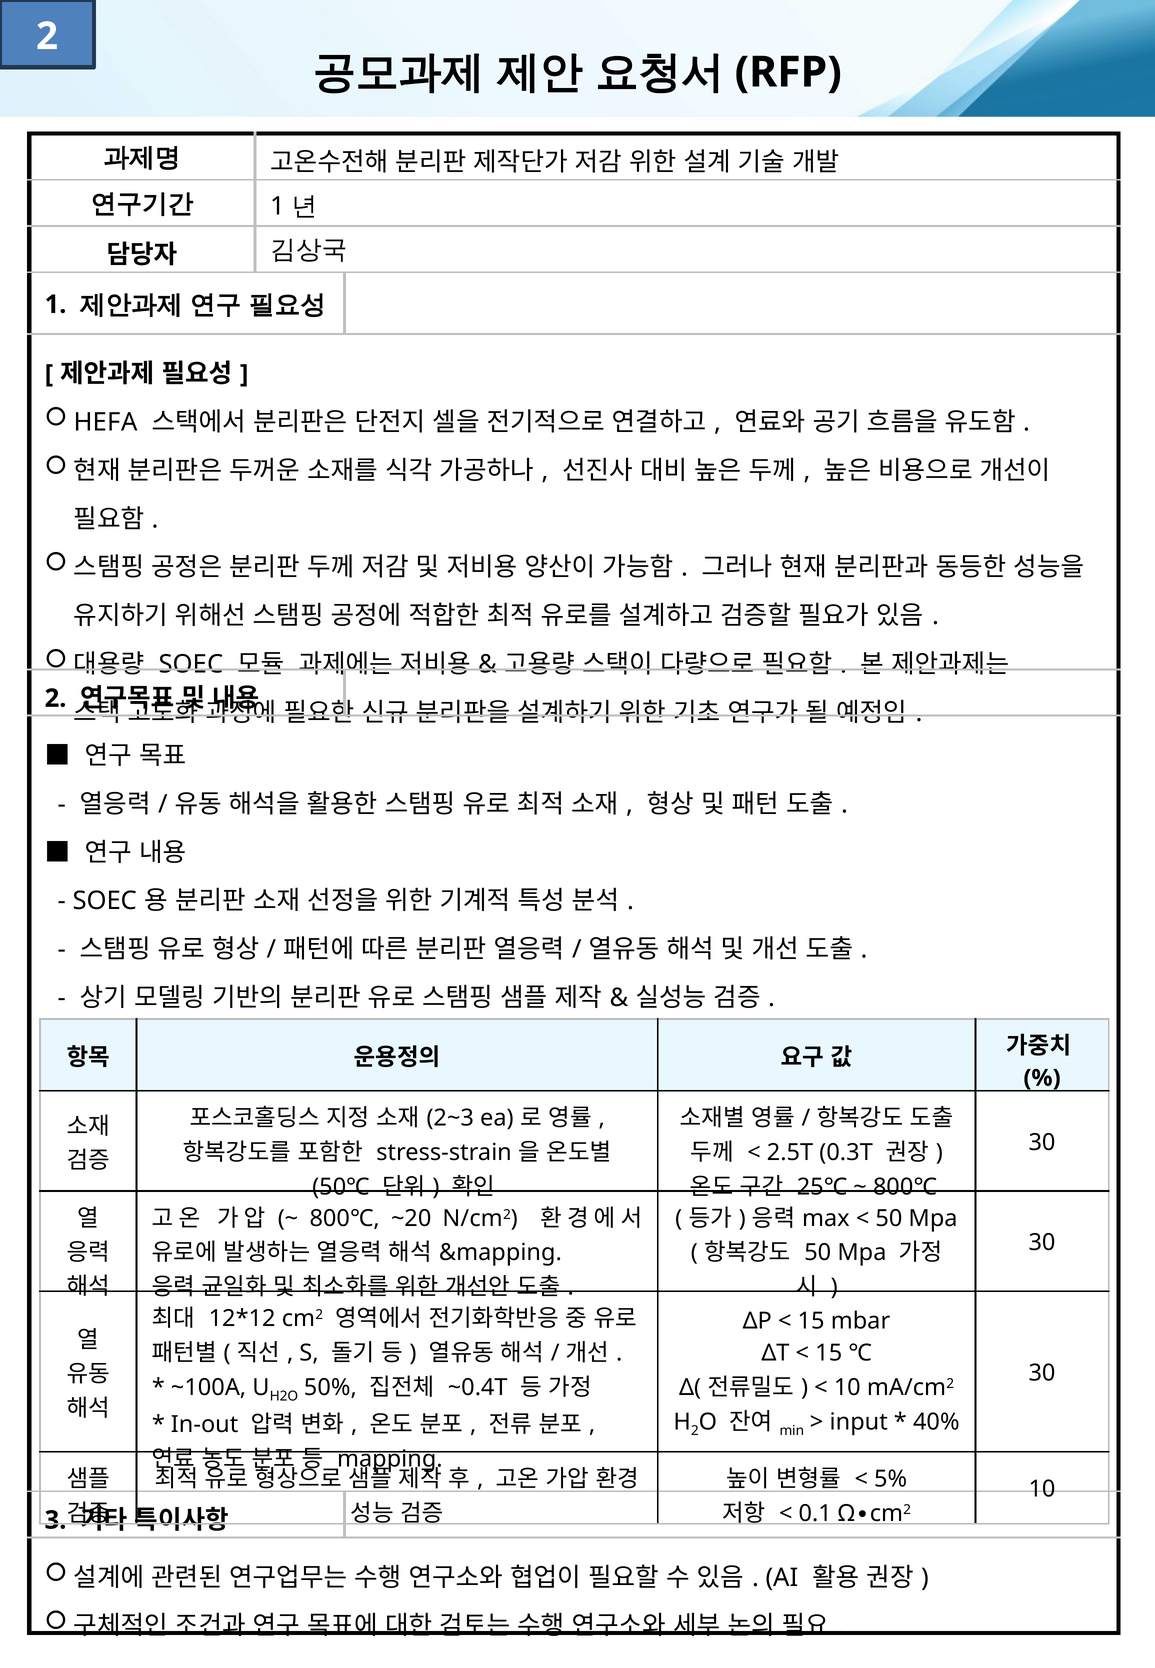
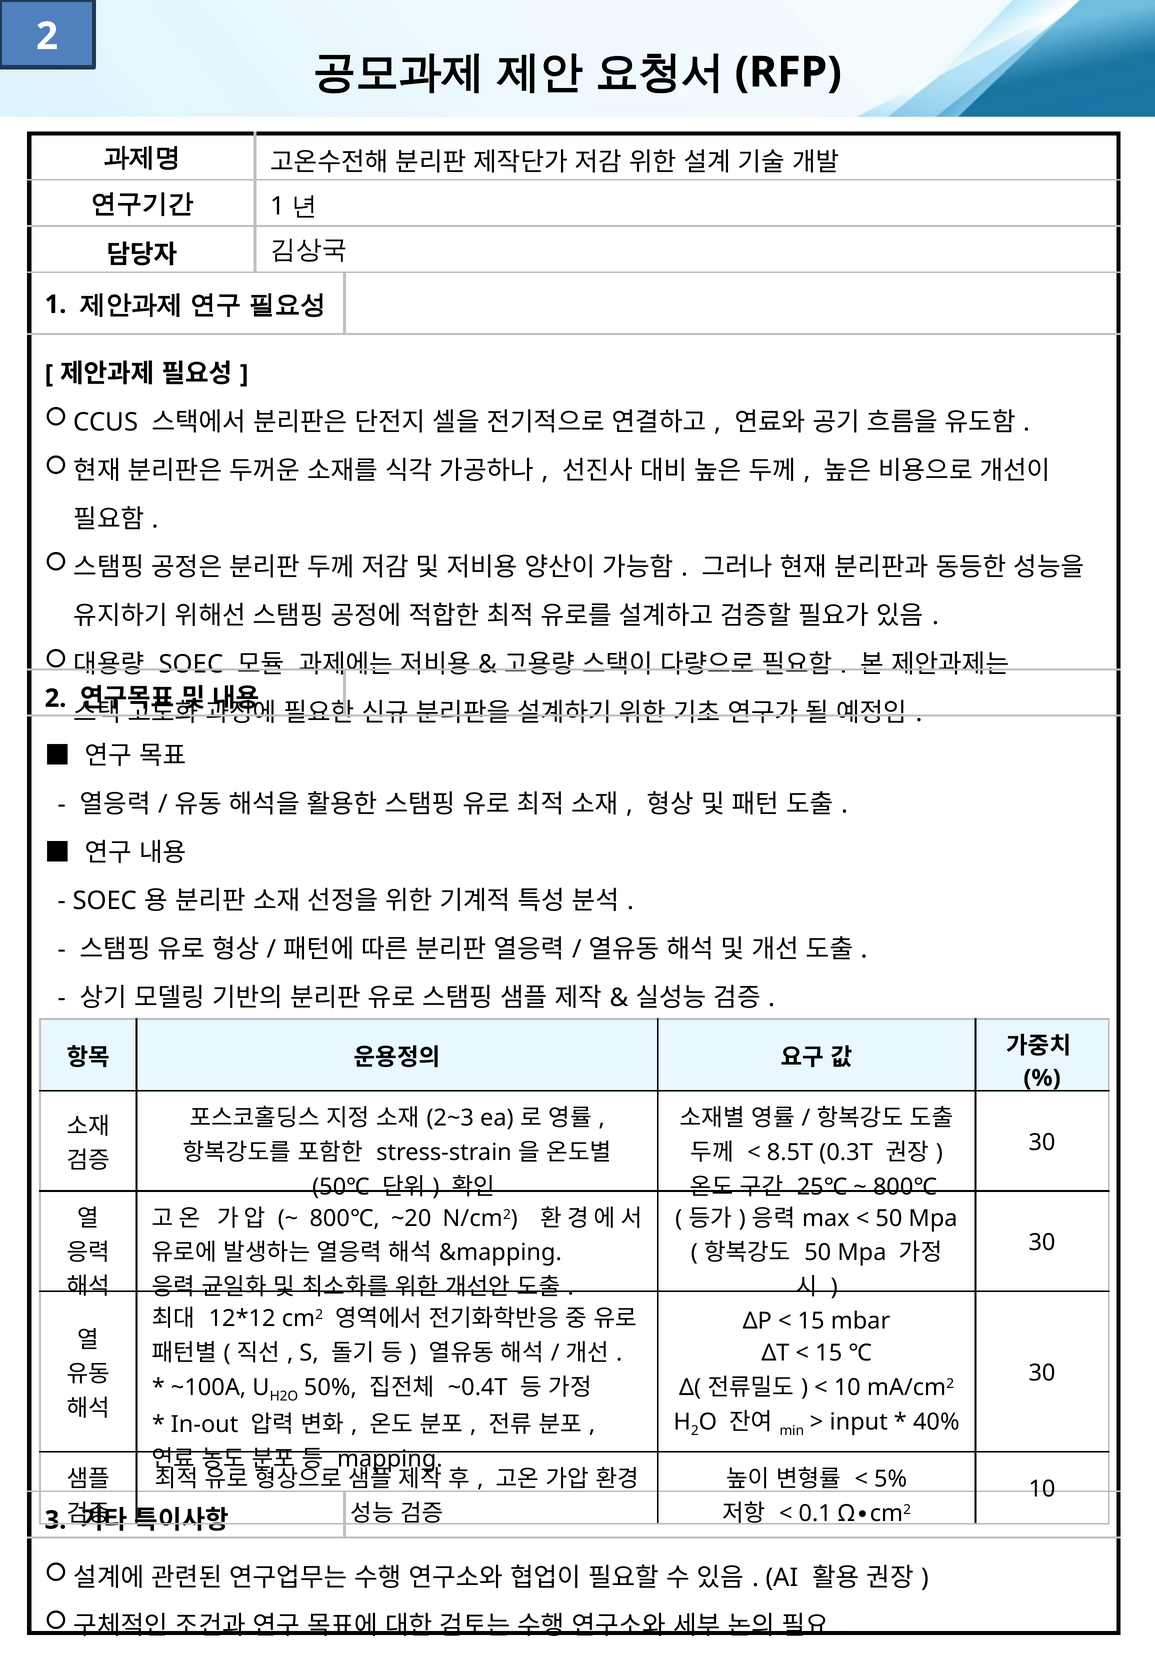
HEFA: HEFA -> CCUS
2.5T: 2.5T -> 8.5T
